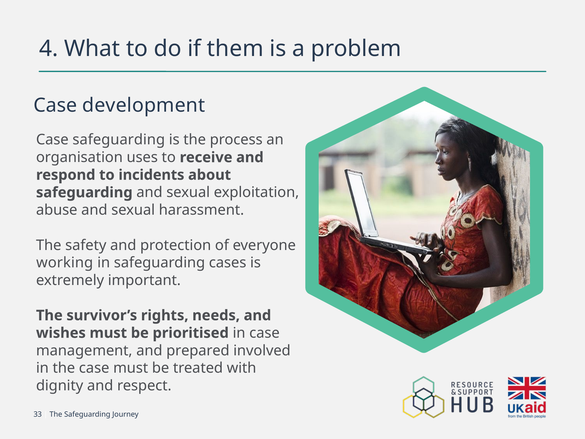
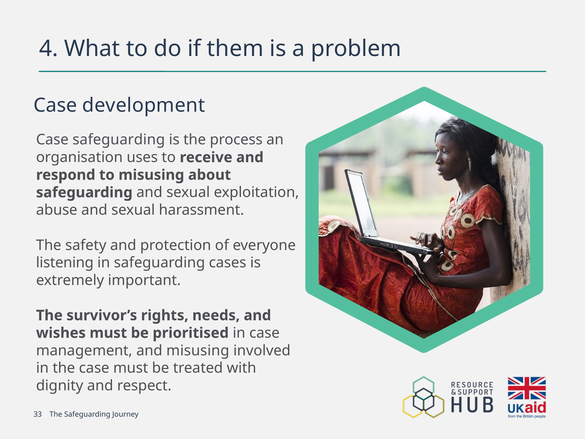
to incidents: incidents -> misusing
working: working -> listening
and prepared: prepared -> misusing
